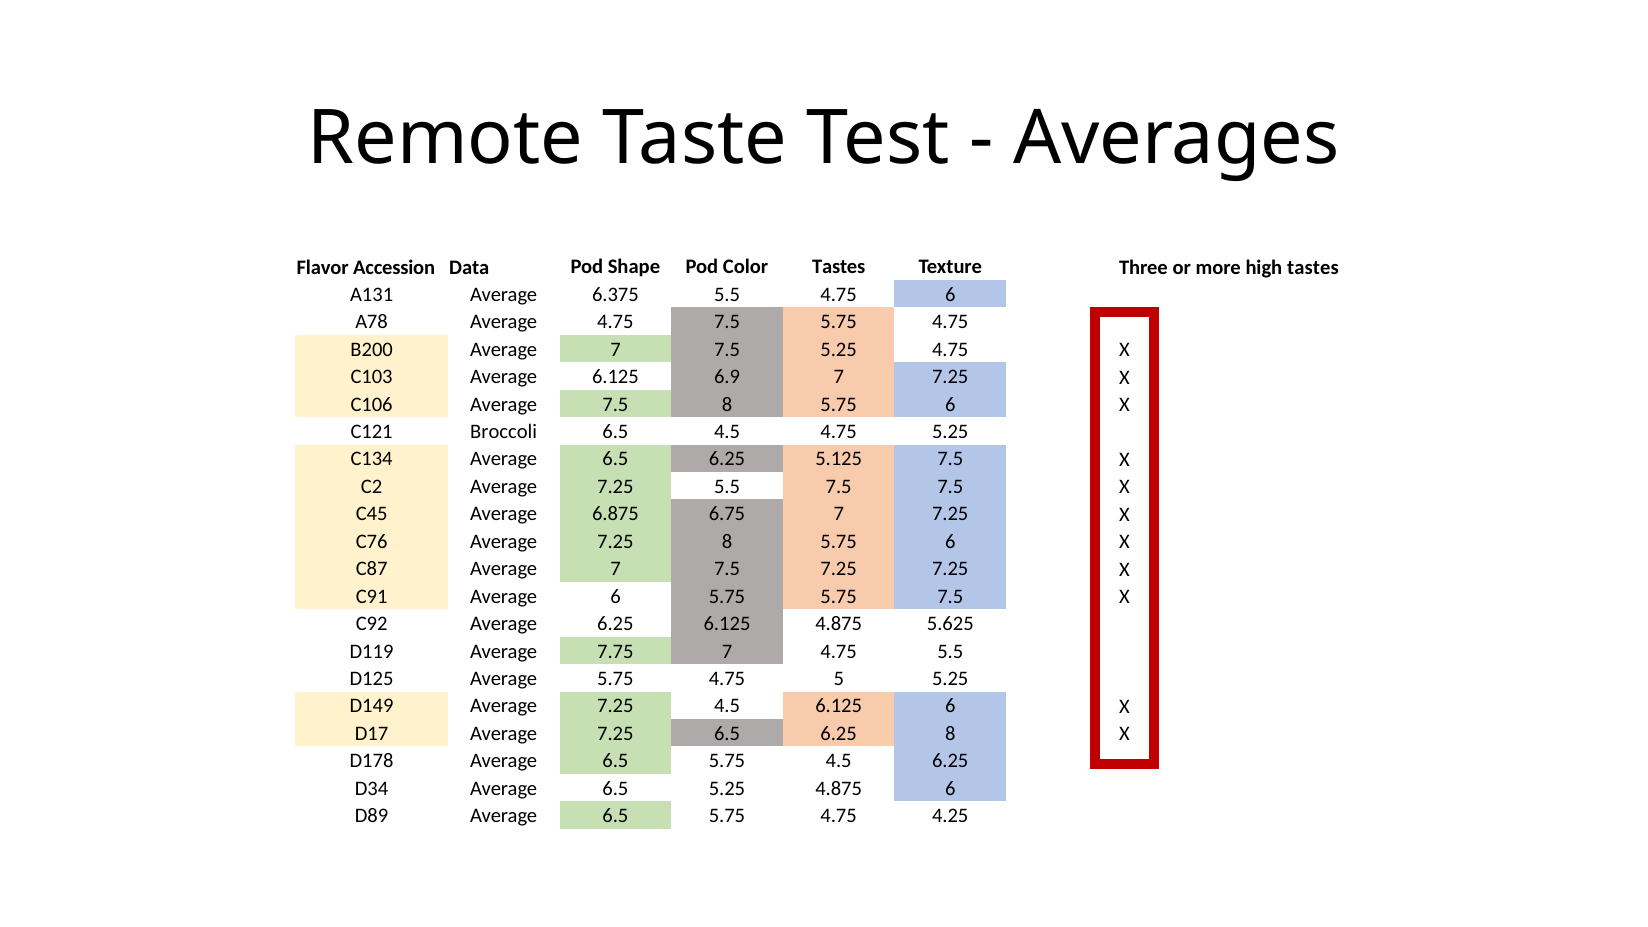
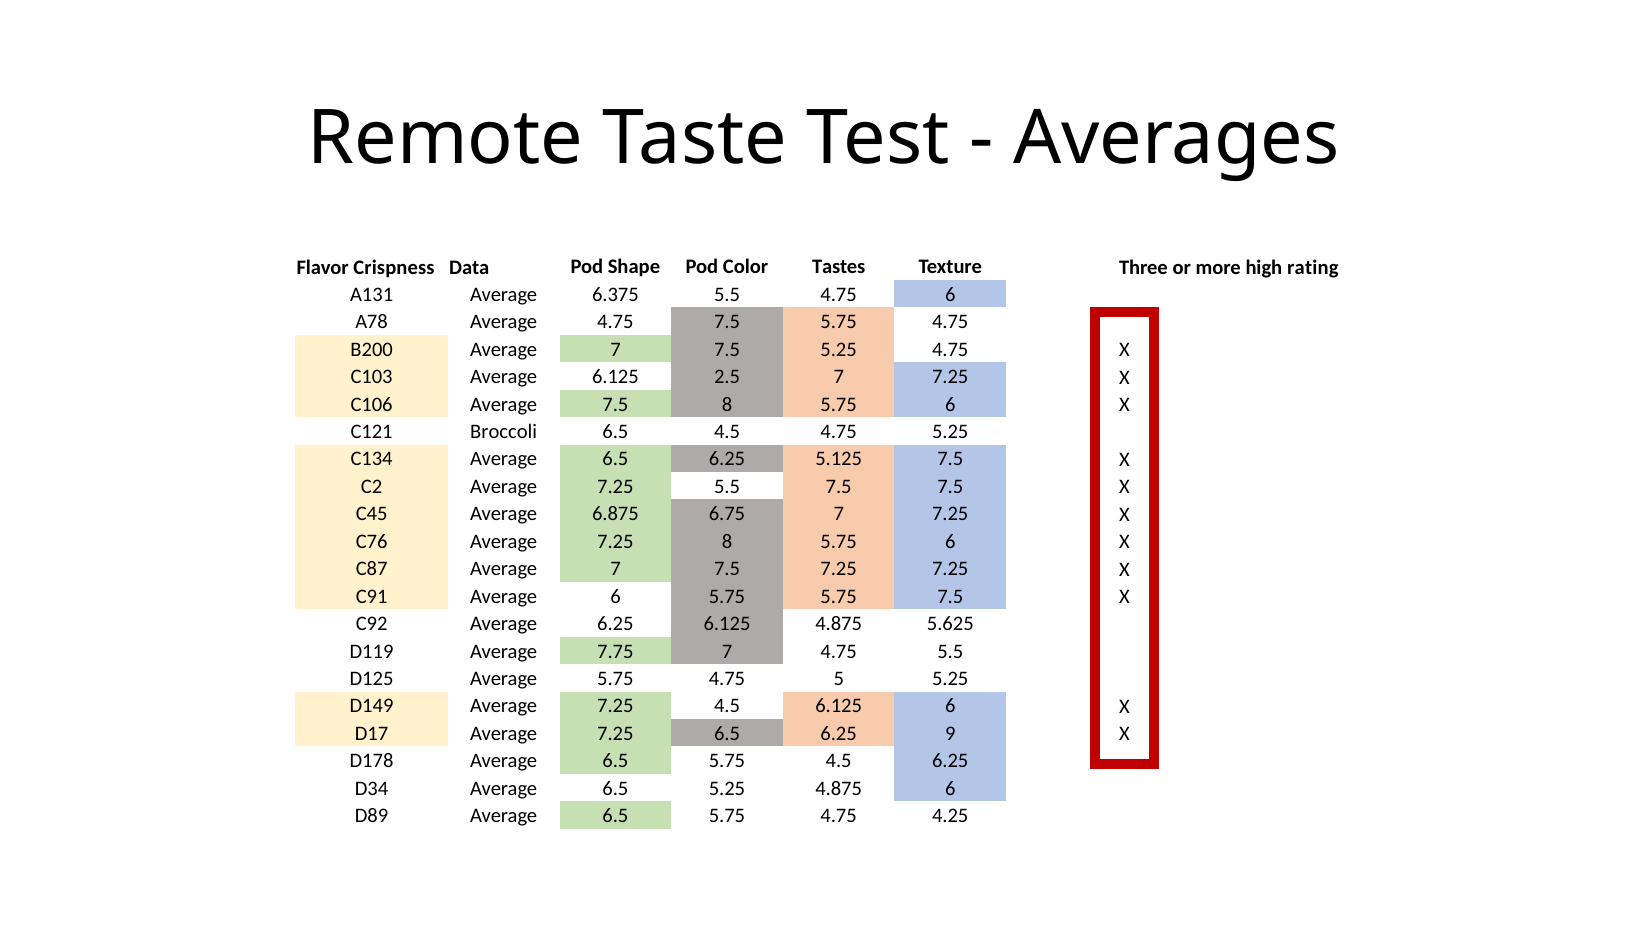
Accession: Accession -> Crispness
high tastes: tastes -> rating
6.9: 6.9 -> 2.5
6.25 8: 8 -> 9
